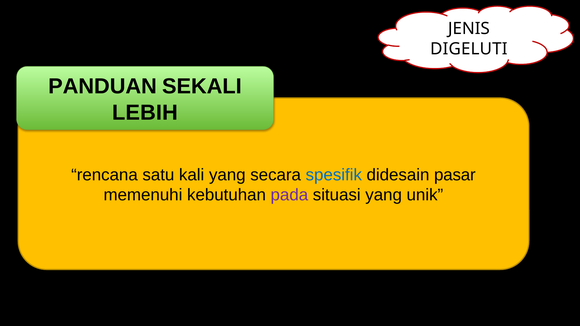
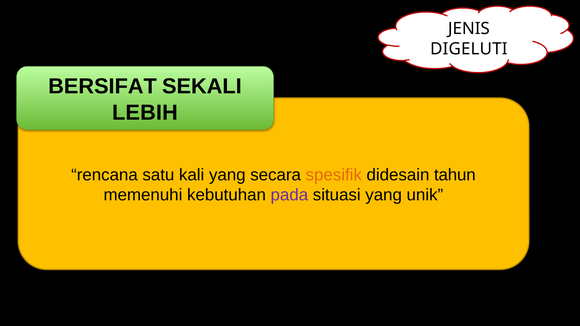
PANDUAN: PANDUAN -> BERSIFAT
spesifik colour: blue -> orange
pasar: pasar -> tahun
